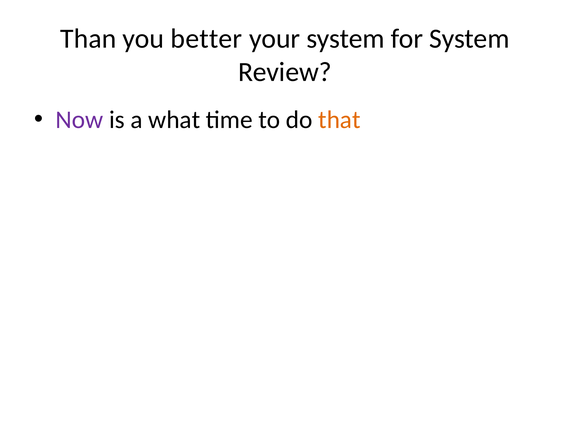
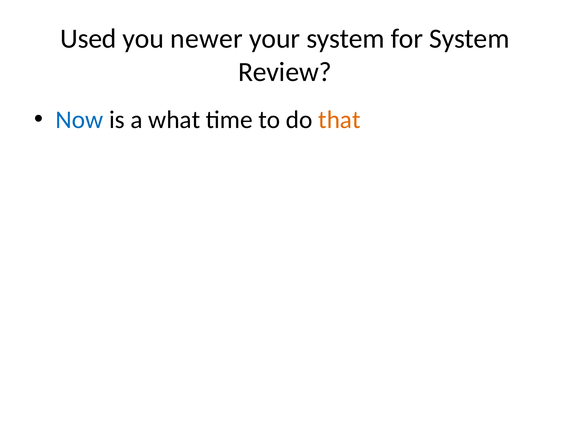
Than: Than -> Used
better: better -> newer
Now colour: purple -> blue
